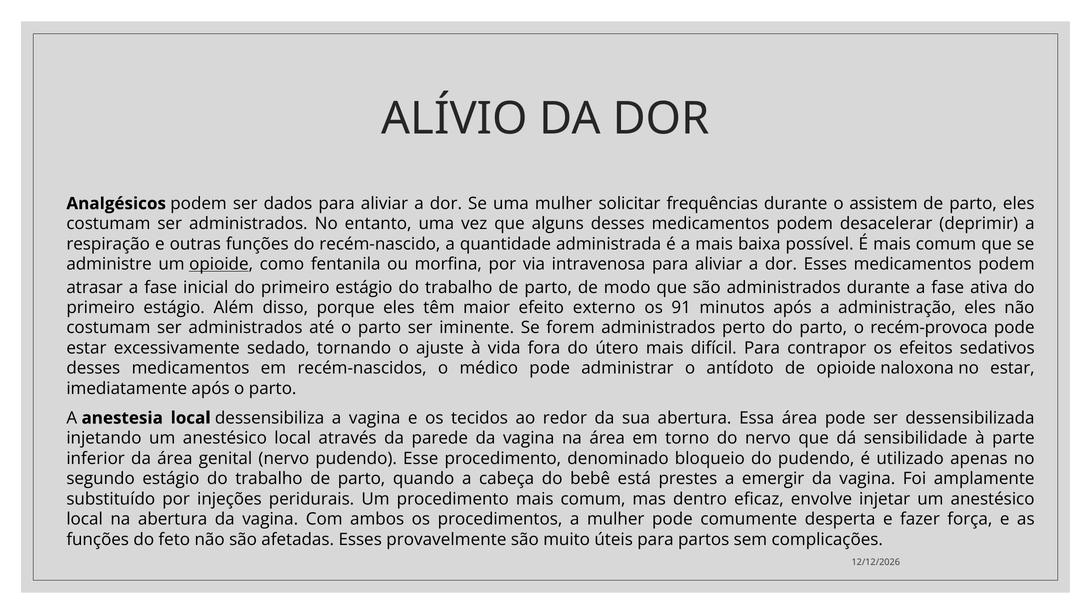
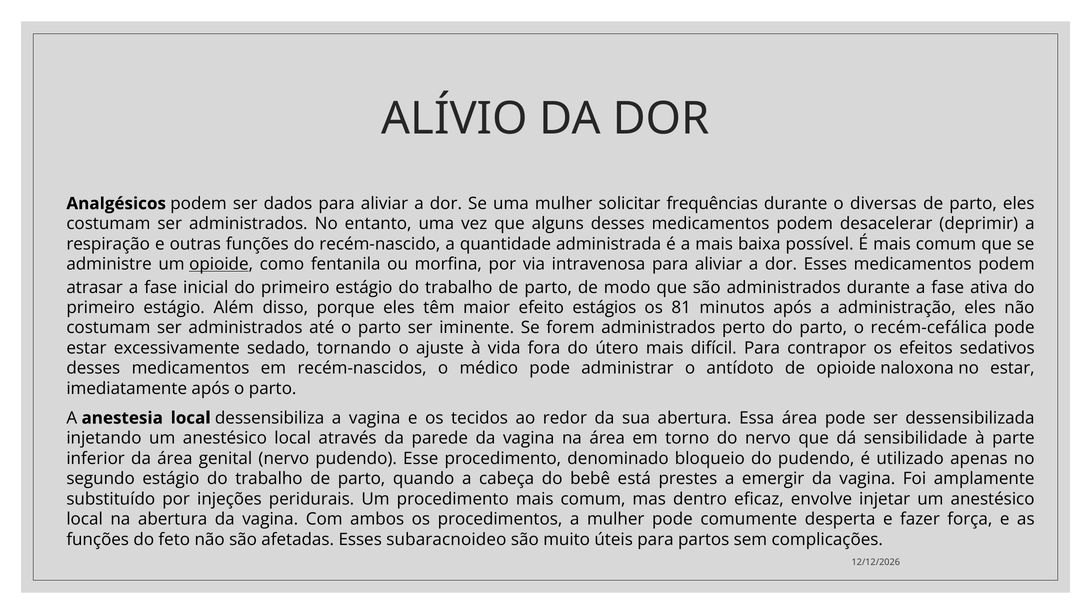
assistem: assistem -> diversas
externo: externo -> estágios
91: 91 -> 81
recém-provoca: recém-provoca -> recém-cefálica
provavelmente: provavelmente -> subaracnoideo
